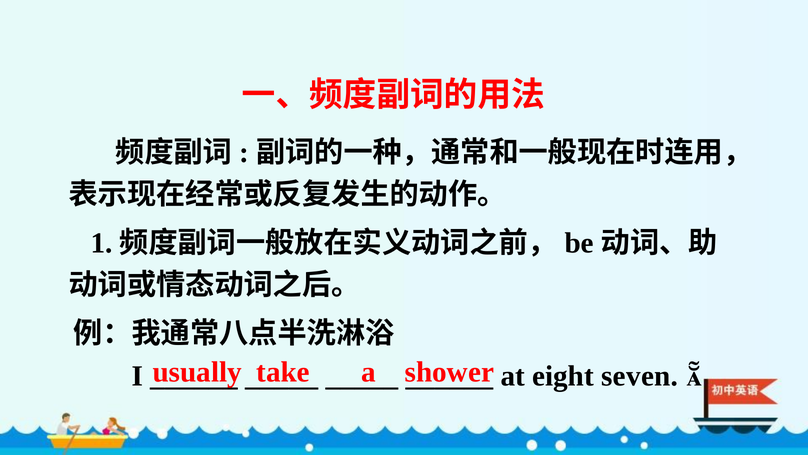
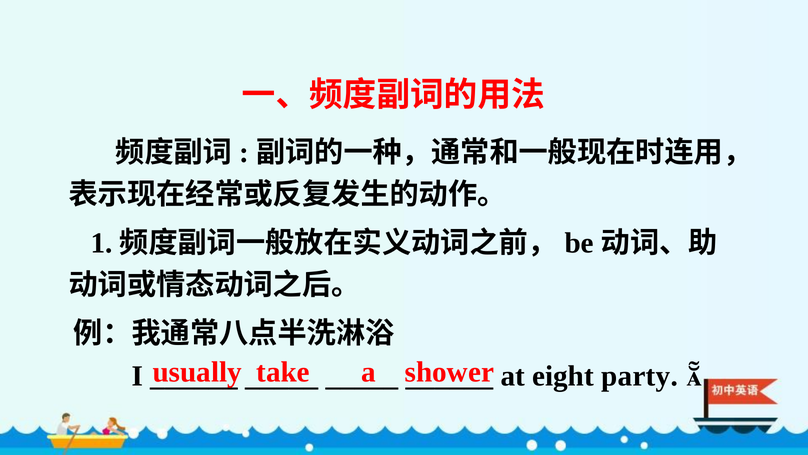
seven: seven -> party
